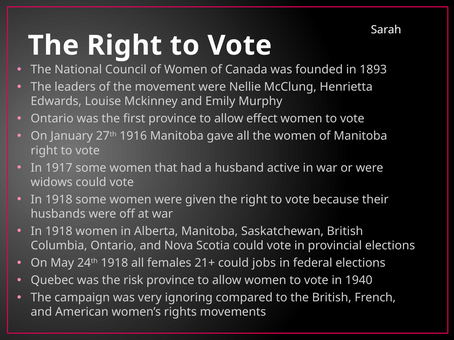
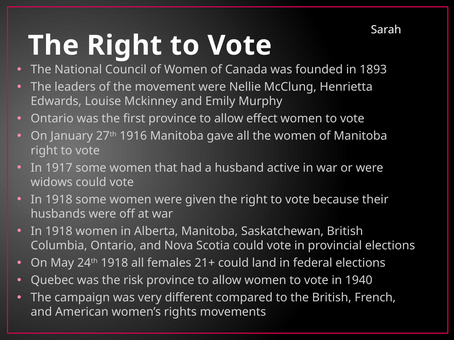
jobs: jobs -> land
ignoring: ignoring -> different
